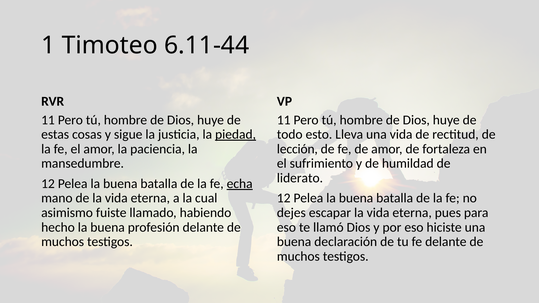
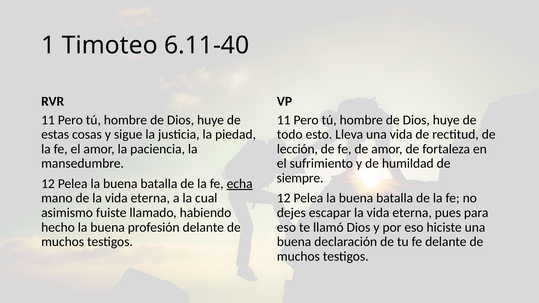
6.11-44: 6.11-44 -> 6.11-40
piedad underline: present -> none
liderato: liderato -> siempre
